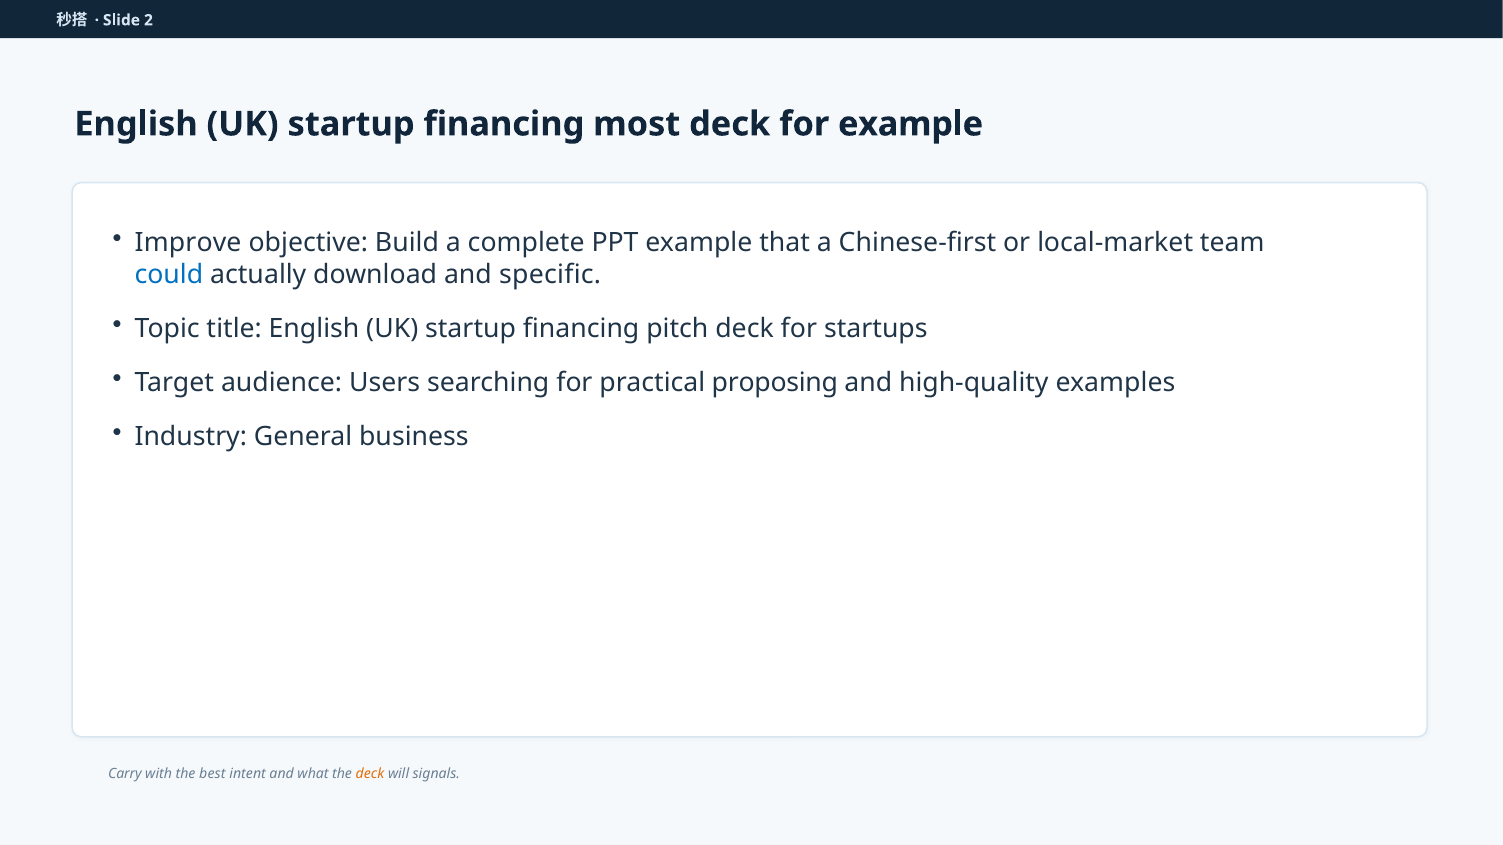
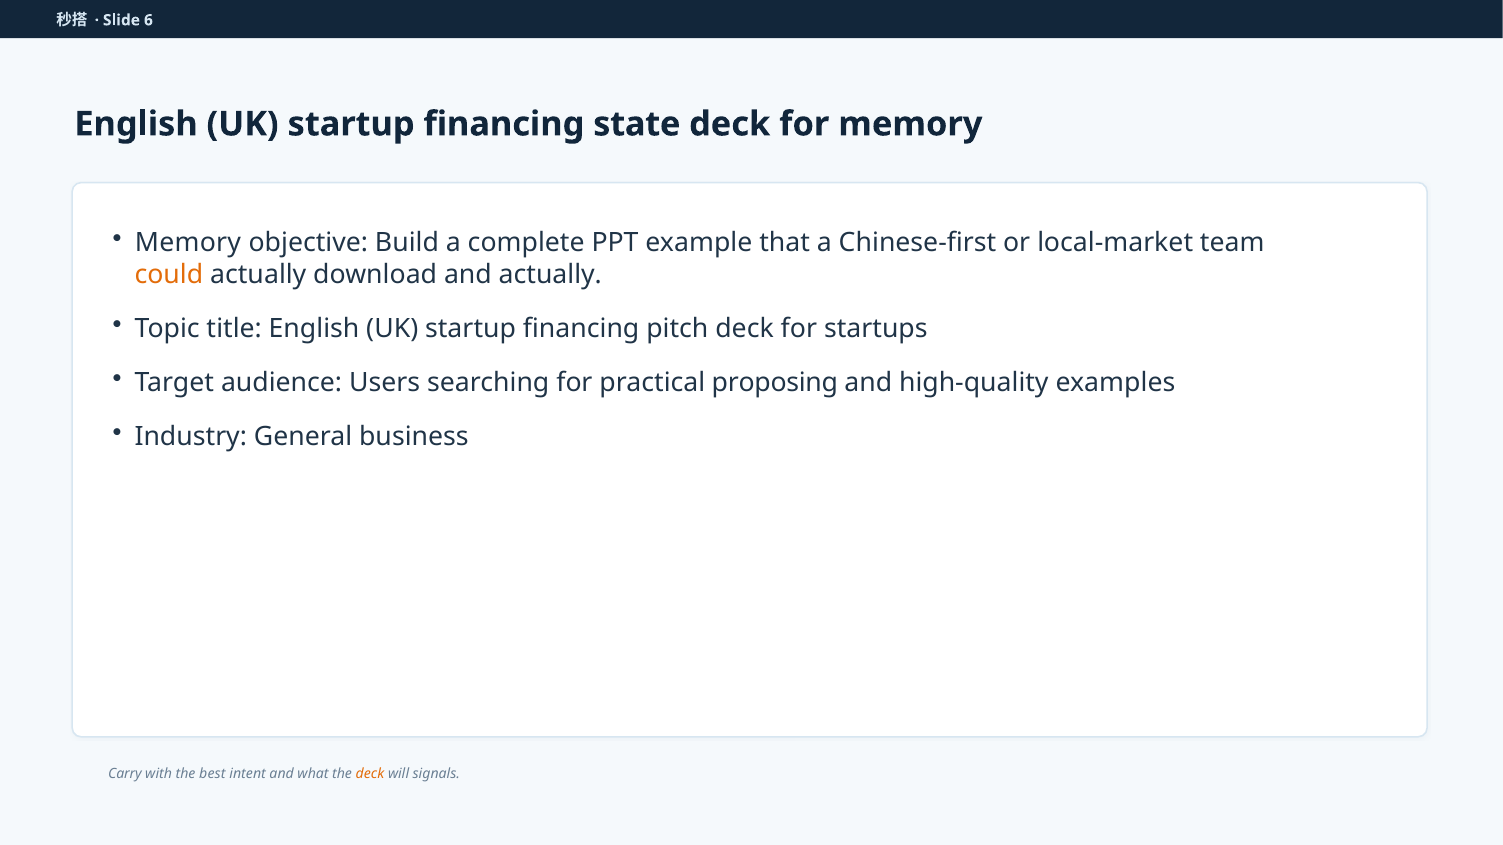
2: 2 -> 6
most: most -> state
for example: example -> memory
Improve at (188, 243): Improve -> Memory
could colour: blue -> orange
and specific: specific -> actually
